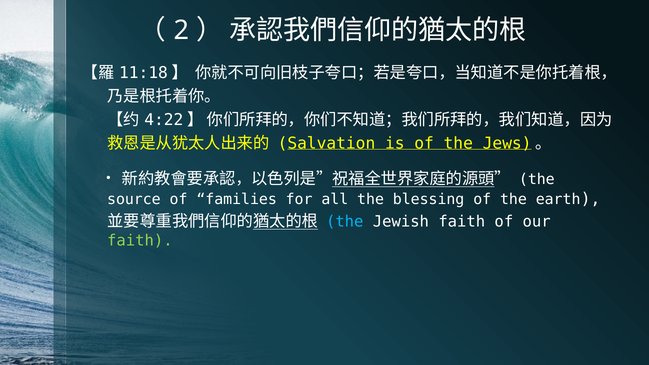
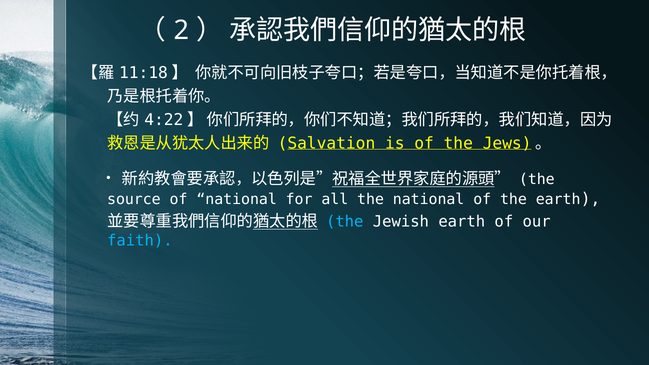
of families: families -> national
the blessing: blessing -> national
Jewish faith: faith -> earth
faith at (140, 241) colour: light green -> light blue
